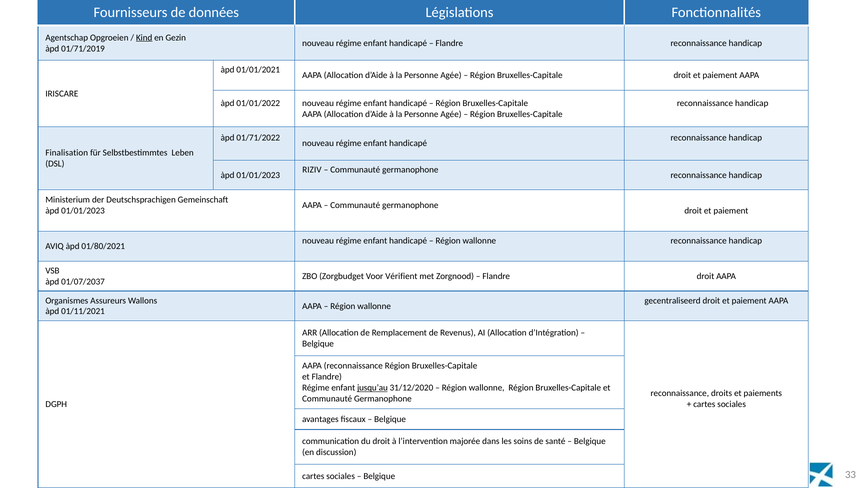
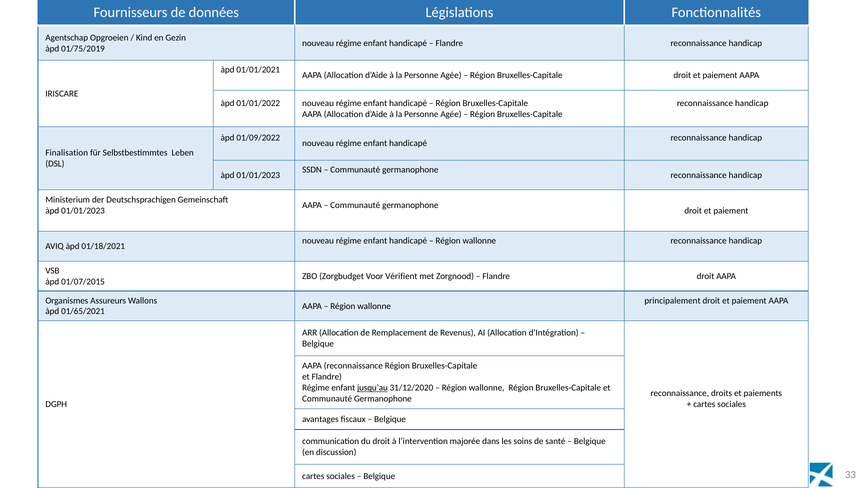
Kind underline: present -> none
01/71/2019: 01/71/2019 -> 01/75/2019
01/71/2022: 01/71/2022 -> 01/09/2022
RIZIV: RIZIV -> SSDN
01/80/2021: 01/80/2021 -> 01/18/2021
01/07/2037: 01/07/2037 -> 01/07/2015
gecentraliseerd: gecentraliseerd -> principalement
01/11/2021: 01/11/2021 -> 01/65/2021
